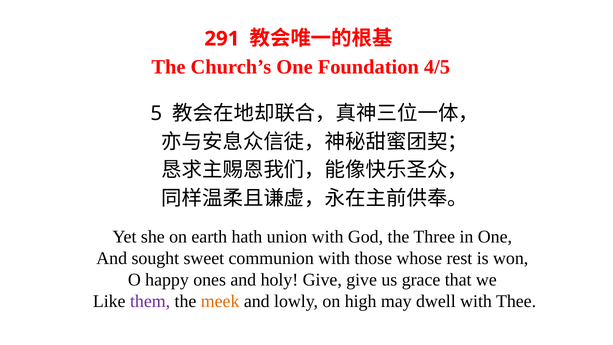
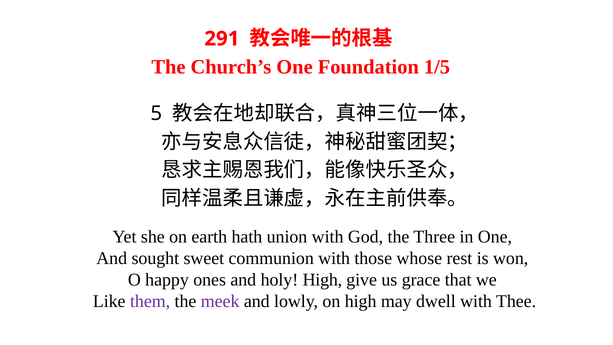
4/5: 4/5 -> 1/5
holy Give: Give -> High
meek colour: orange -> purple
